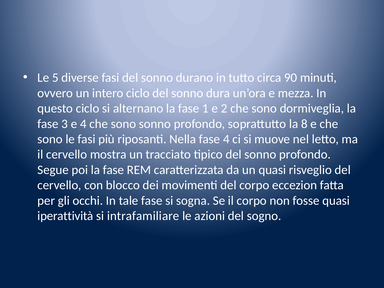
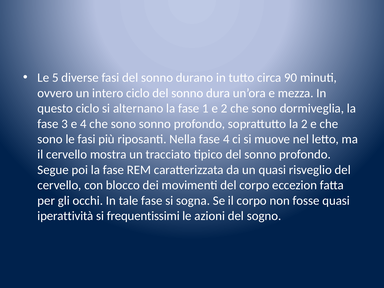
la 8: 8 -> 2
intrafamiliare: intrafamiliare -> frequentissimi
